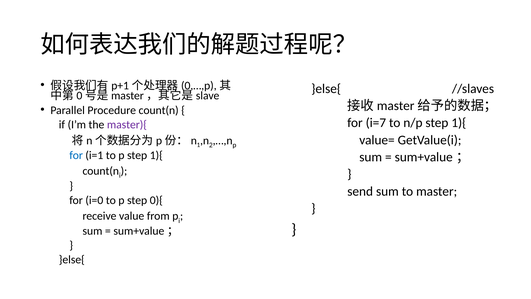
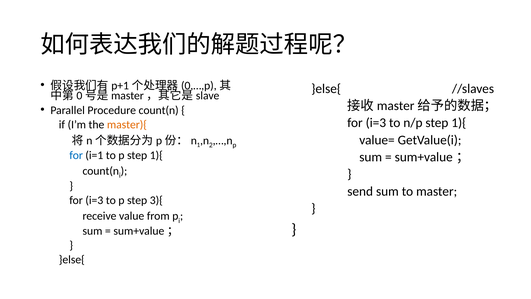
i=7 at (376, 123): i=7 -> i=3
master){ colour: purple -> orange
i=0 at (94, 200): i=0 -> i=3
0){: 0){ -> 3){
